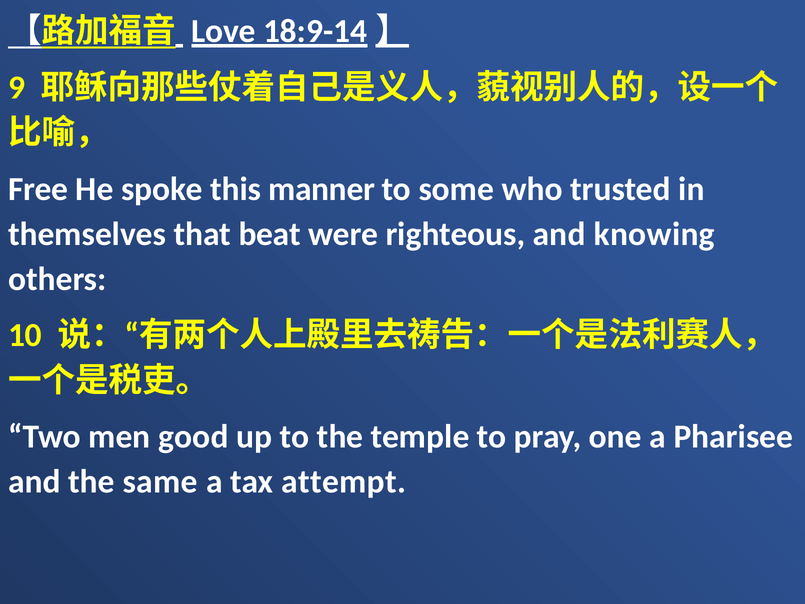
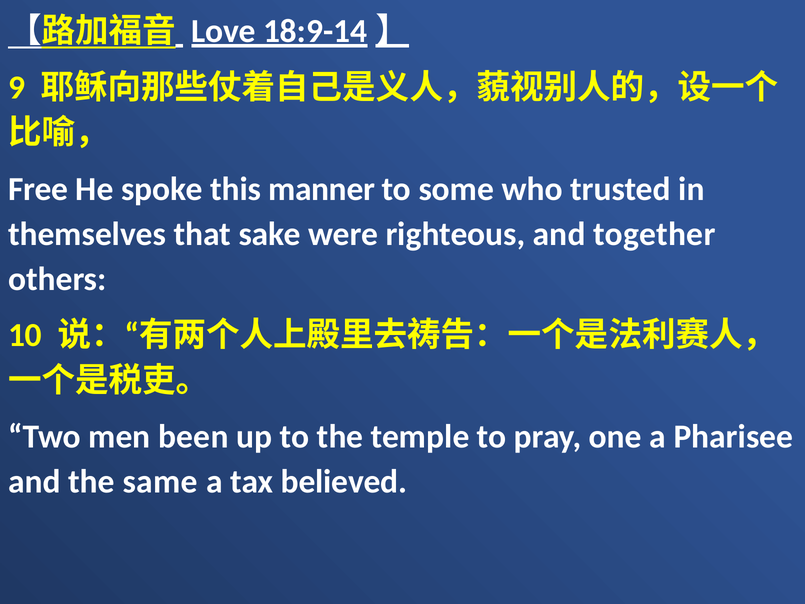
beat: beat -> sake
knowing: knowing -> together
good: good -> been
attempt: attempt -> believed
